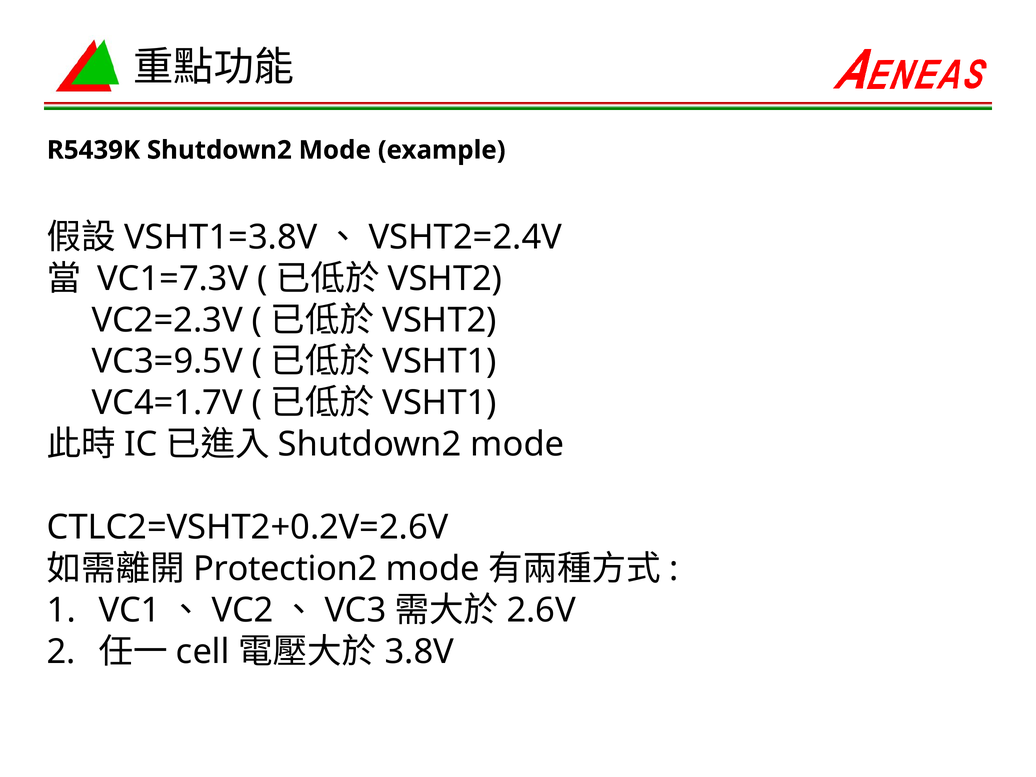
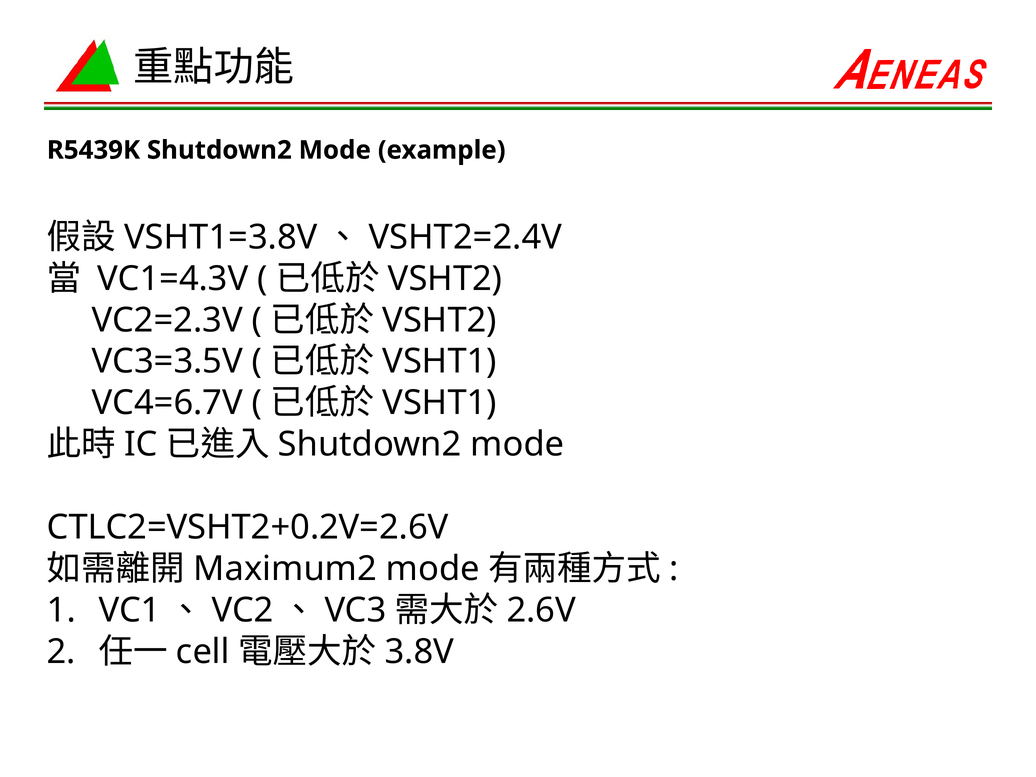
VC1=7.3V: VC1=7.3V -> VC1=4.3V
VC3=9.5V: VC3=9.5V -> VC3=3.5V
VC4=1.7V: VC4=1.7V -> VC4=6.7V
Protection2: Protection2 -> Maximum2
